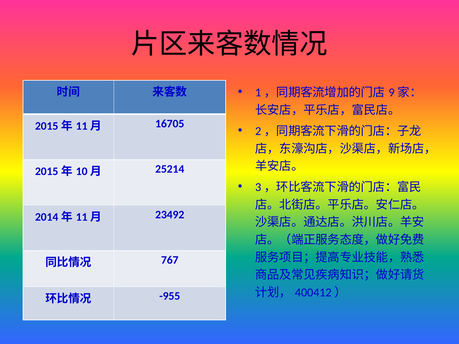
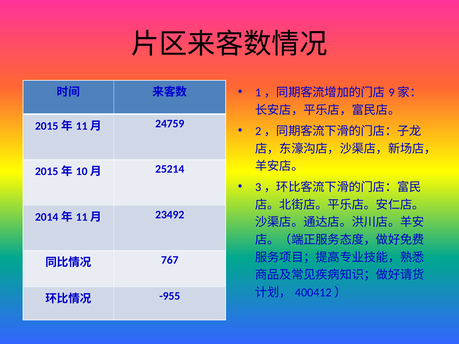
16705: 16705 -> 24759
